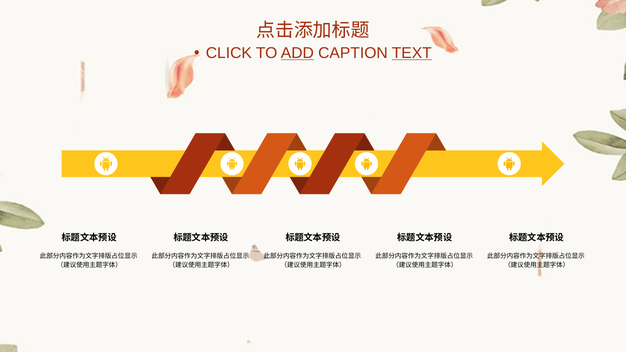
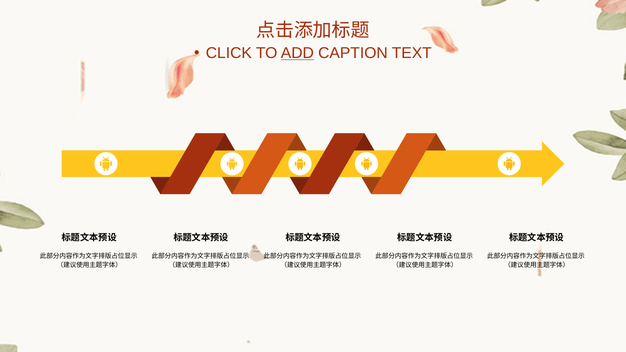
TEXT underline: present -> none
